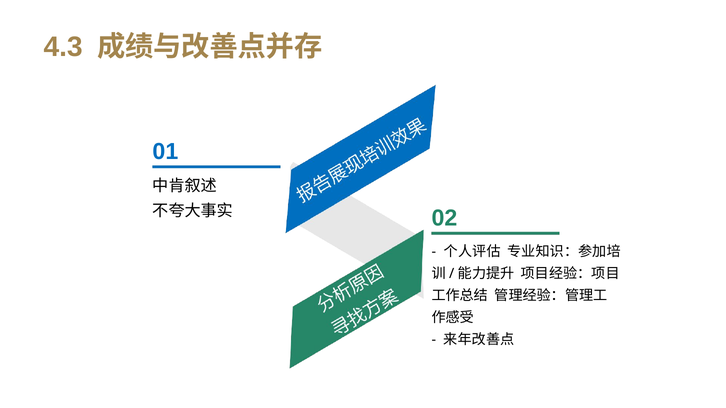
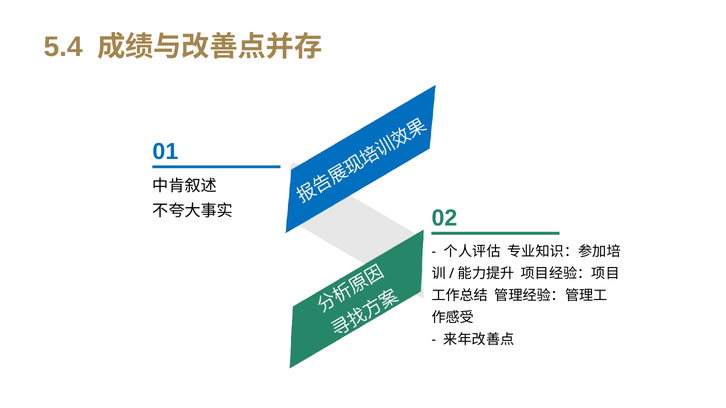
4.3: 4.3 -> 5.4
